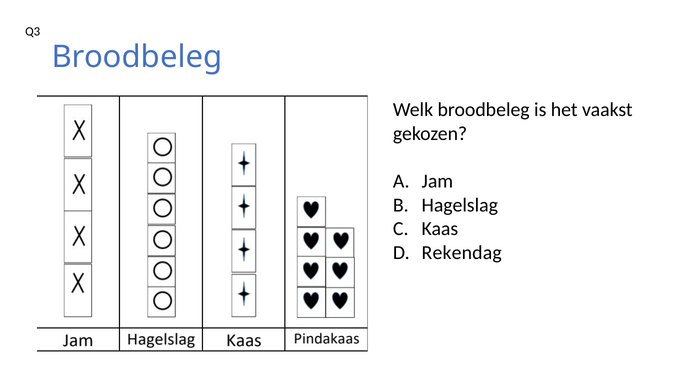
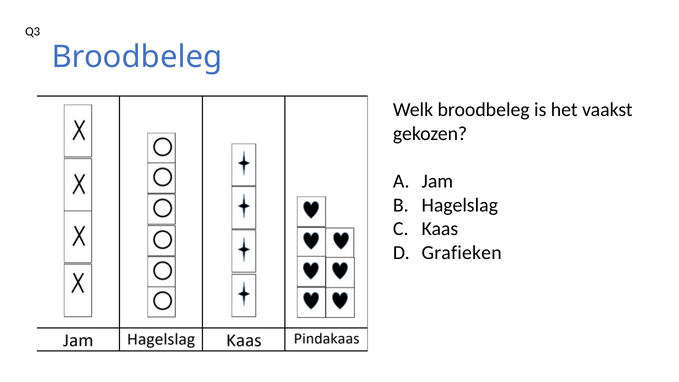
Rekendag: Rekendag -> Grafieken
